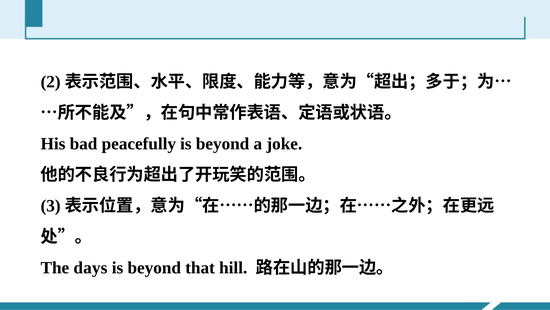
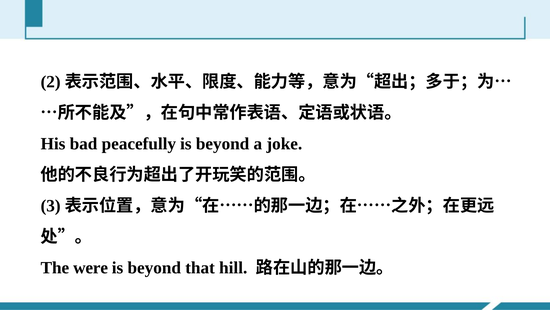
days: days -> were
